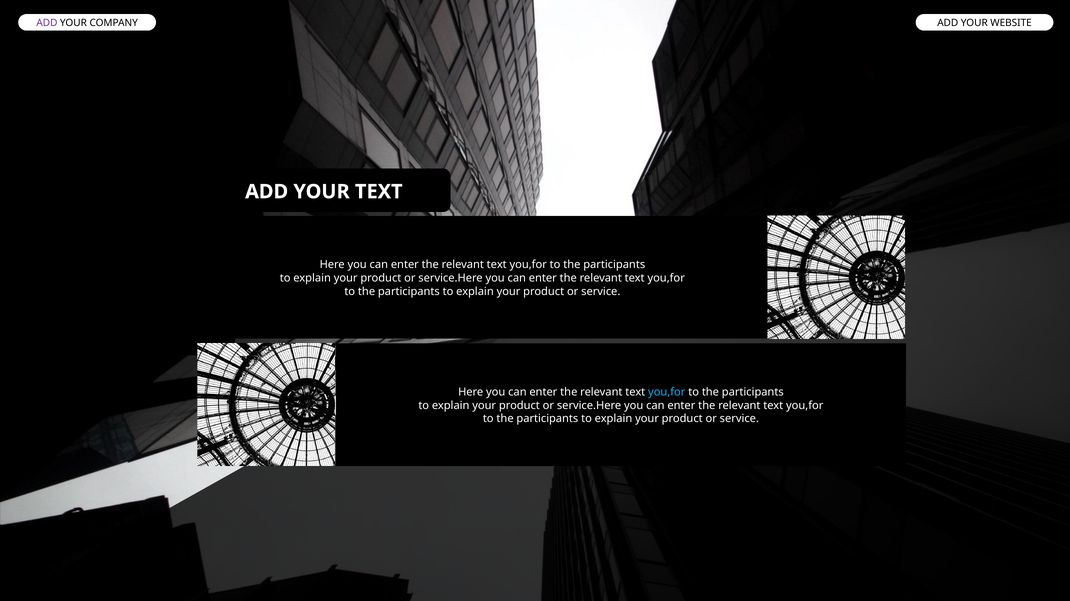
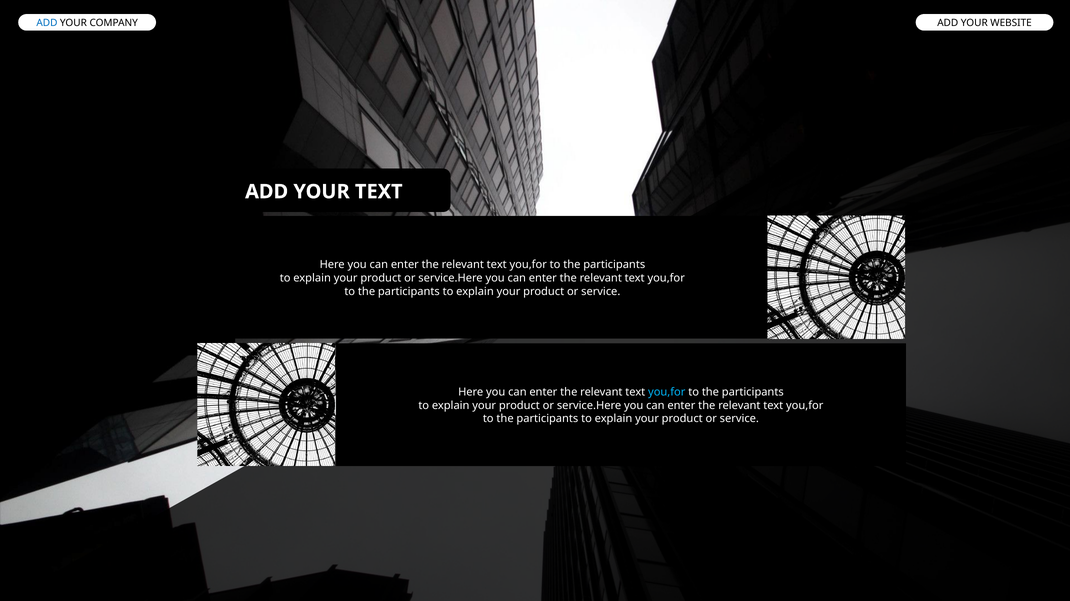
ADD at (47, 23) colour: purple -> blue
